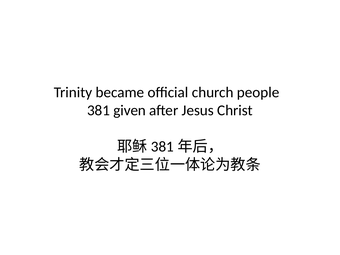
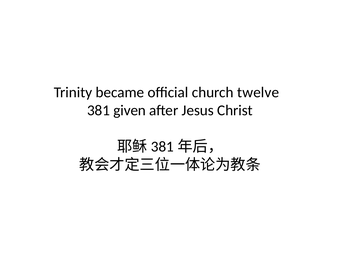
people: people -> twelve
